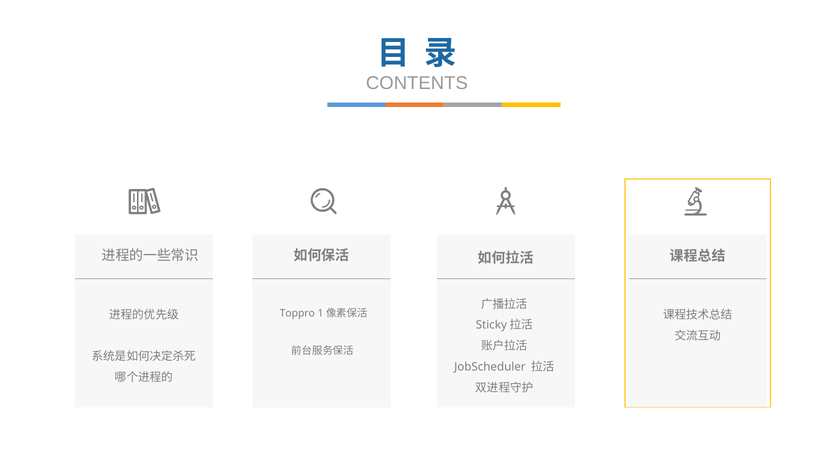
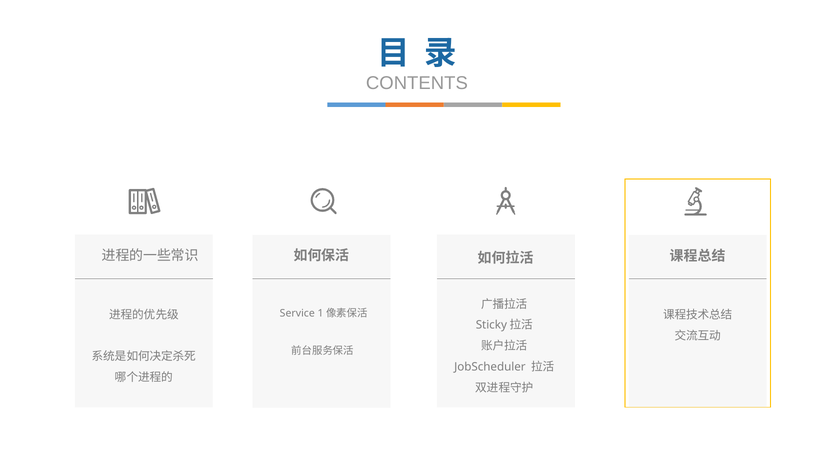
Toppro: Toppro -> Service
